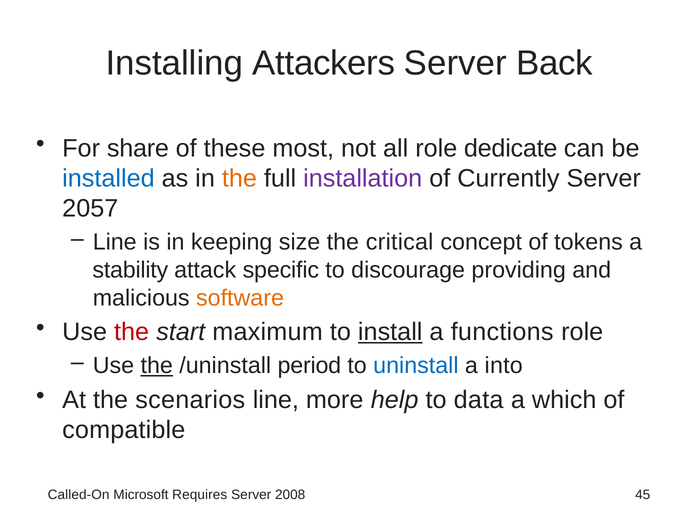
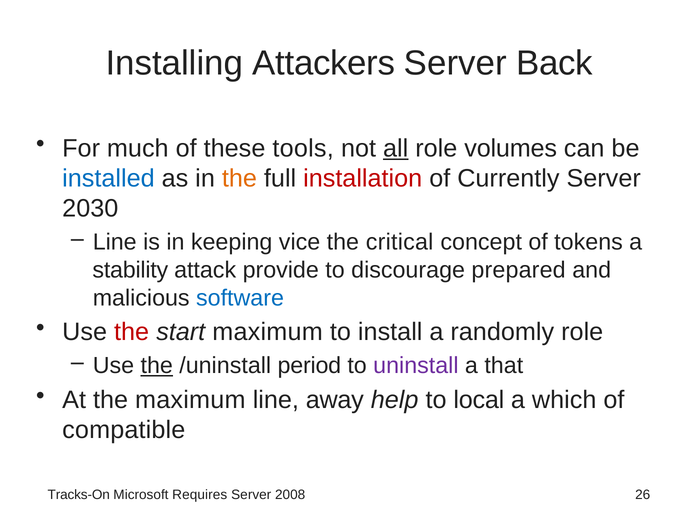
share: share -> much
most: most -> tools
all underline: none -> present
dedicate: dedicate -> volumes
installation colour: purple -> red
2057: 2057 -> 2030
size: size -> vice
specific: specific -> provide
providing: providing -> prepared
software colour: orange -> blue
install underline: present -> none
functions: functions -> randomly
uninstall colour: blue -> purple
into: into -> that
the scenarios: scenarios -> maximum
more: more -> away
data: data -> local
Called-On: Called-On -> Tracks-On
45: 45 -> 26
